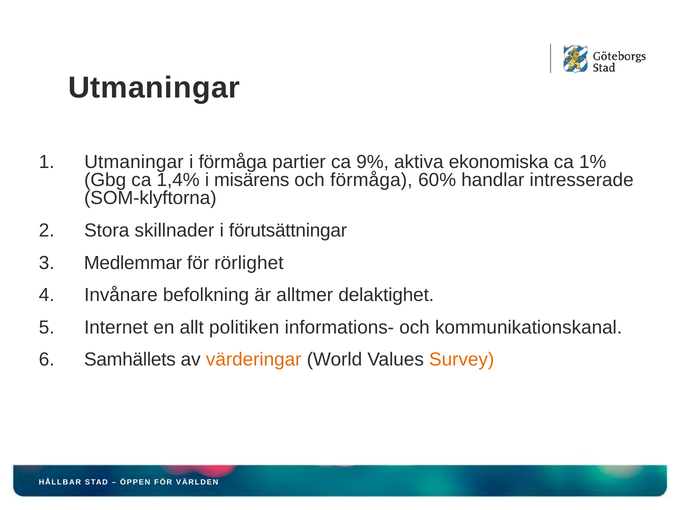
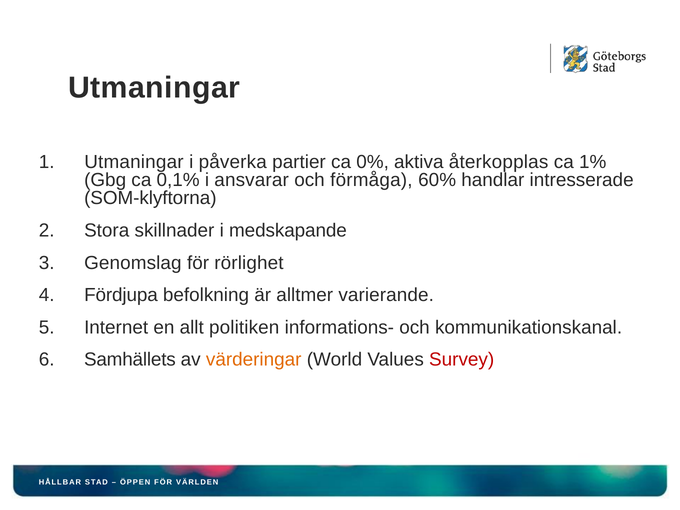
i förmåga: förmåga -> påverka
9%: 9% -> 0%
ekonomiska: ekonomiska -> återkopplas
1,4%: 1,4% -> 0,1%
misärens: misärens -> ansvarar
förutsättningar: förutsättningar -> medskapande
Medlemmar: Medlemmar -> Genomslag
Invånare: Invånare -> Fördjupa
delaktighet: delaktighet -> varierande
Survey colour: orange -> red
